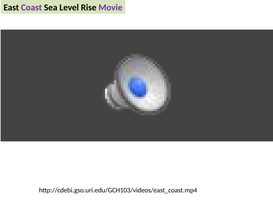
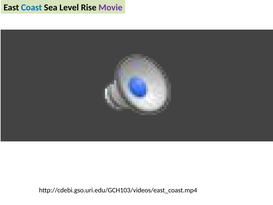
Coast colour: purple -> blue
